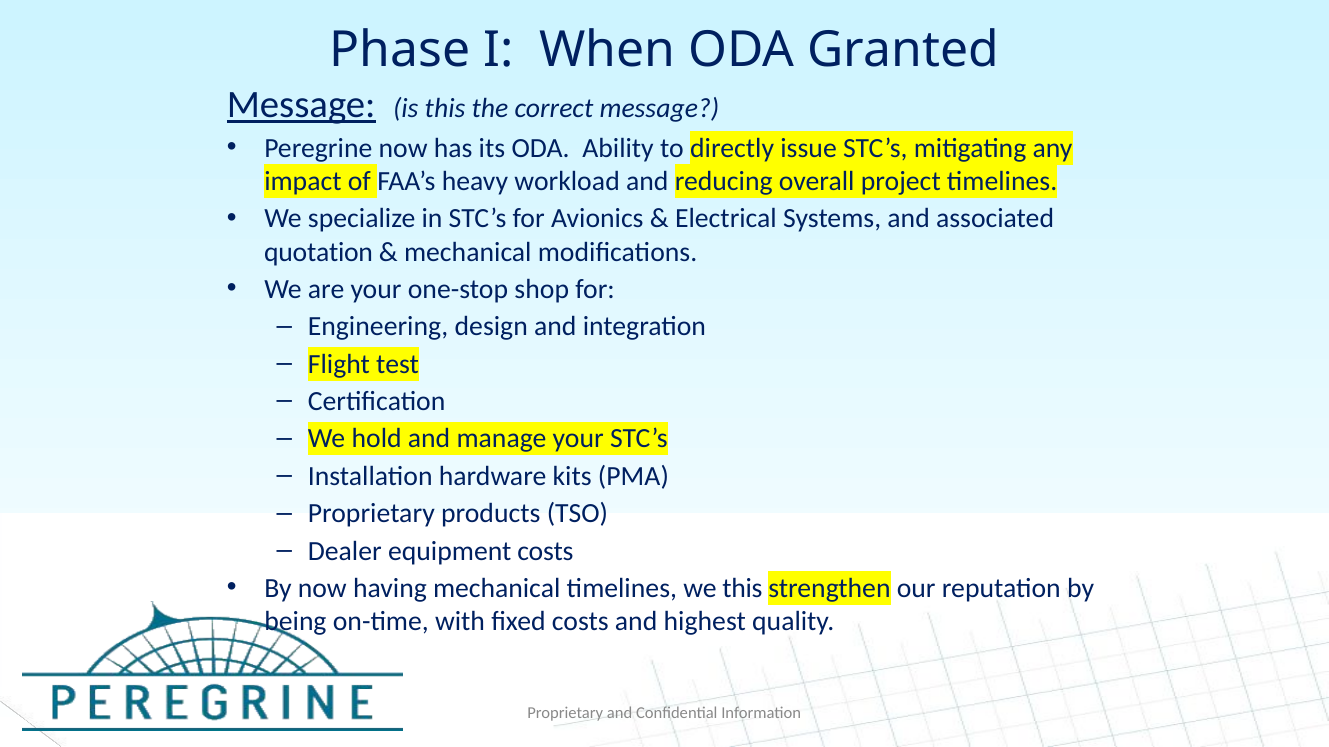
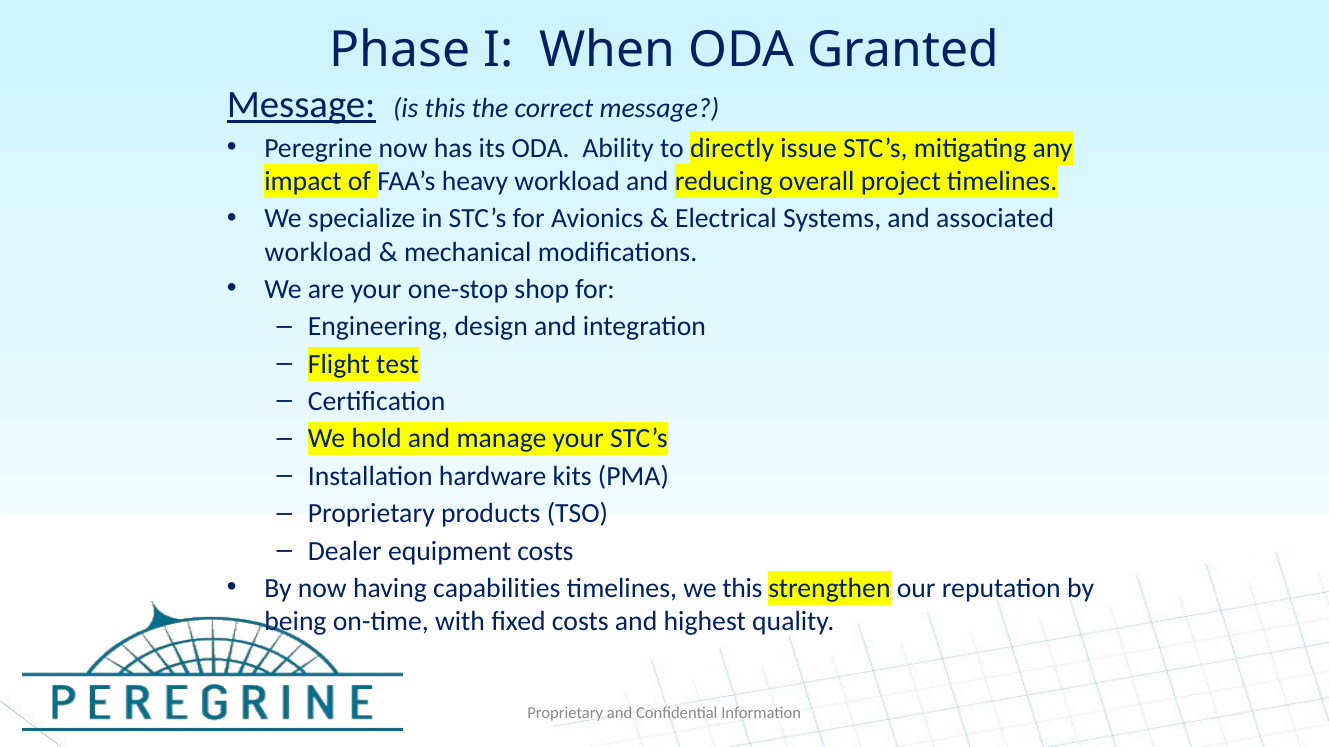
quotation at (319, 252): quotation -> workload
having mechanical: mechanical -> capabilities
